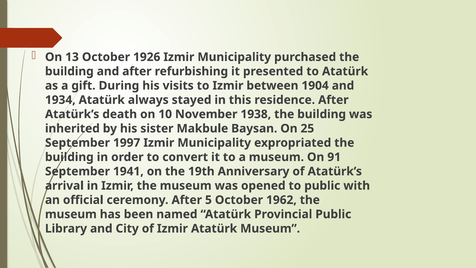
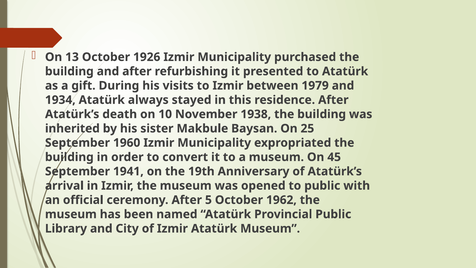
1904: 1904 -> 1979
1997: 1997 -> 1960
91: 91 -> 45
